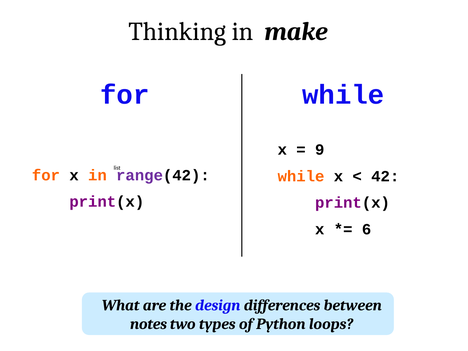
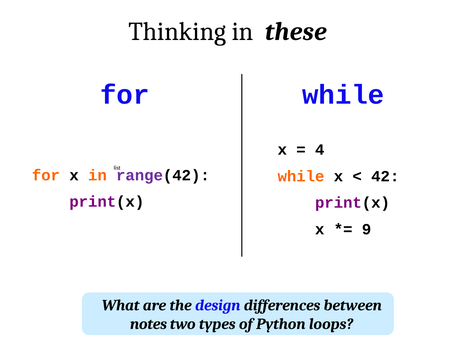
make: make -> these
9: 9 -> 4
6: 6 -> 9
